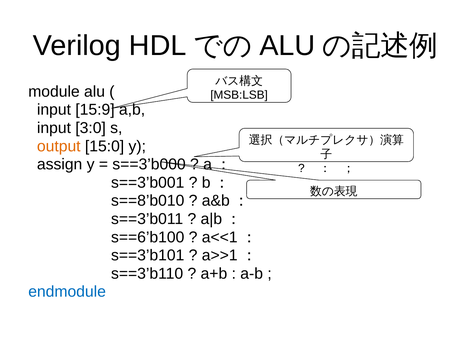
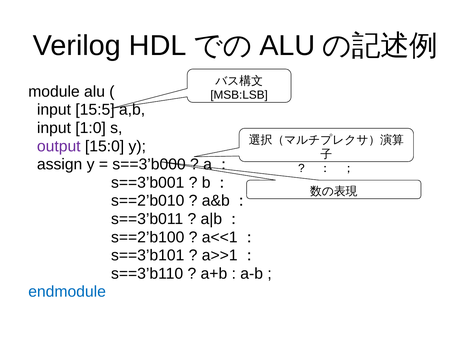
15:9: 15:9 -> 15:5
3:0: 3:0 -> 1:0
output colour: orange -> purple
s==8’b010: s==8’b010 -> s==2’b010
s==6’b100: s==6’b100 -> s==2’b100
